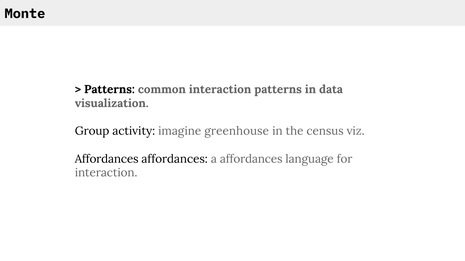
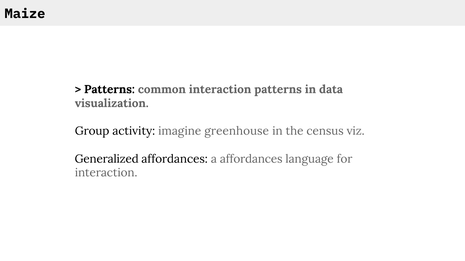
Monte: Monte -> Maize
Affordances at (107, 159): Affordances -> Generalized
